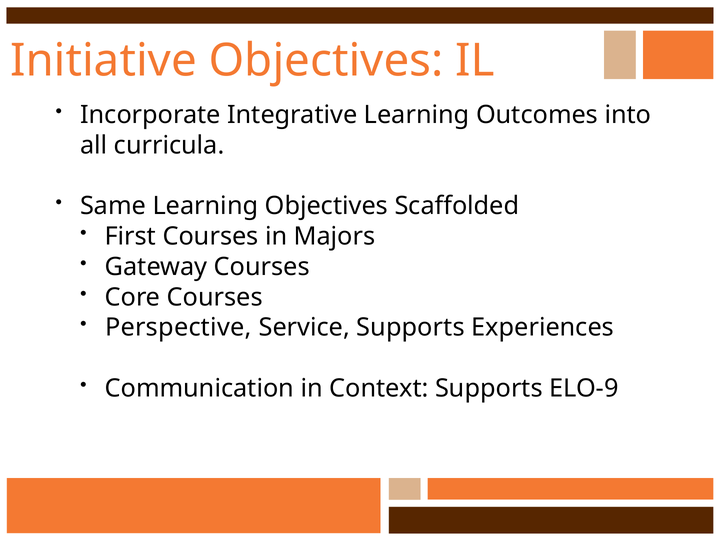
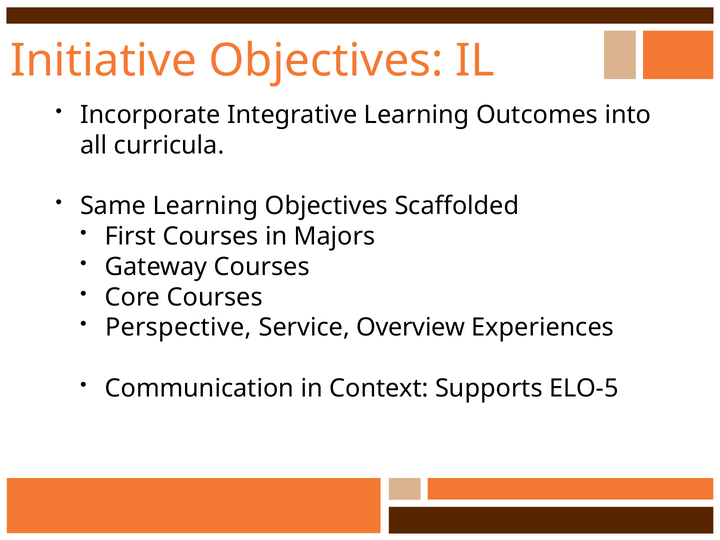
Service Supports: Supports -> Overview
ELO-9: ELO-9 -> ELO-5
